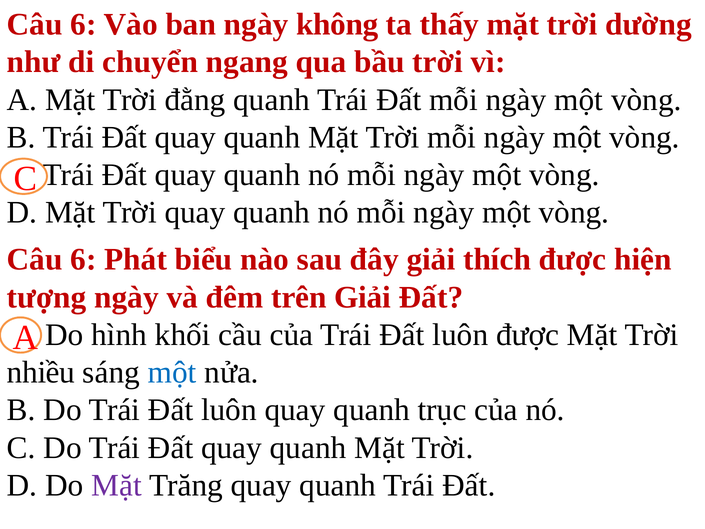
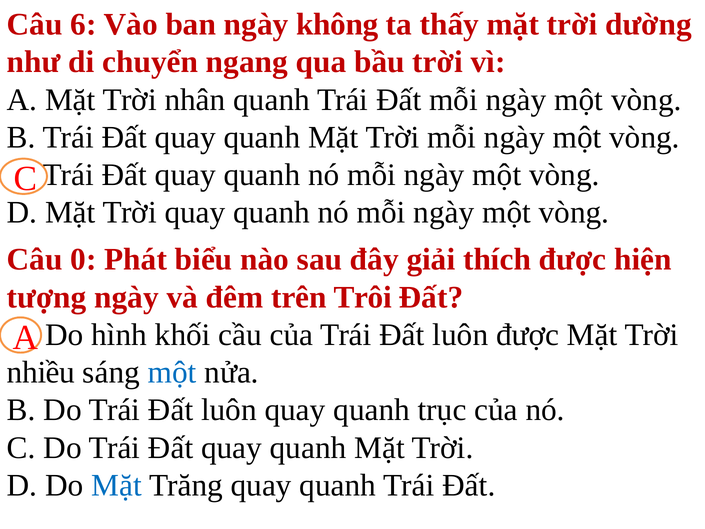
đằng: đằng -> nhân
6 at (83, 259): 6 -> 0
trên Giải: Giải -> Trôi
Mặt at (117, 485) colour: purple -> blue
